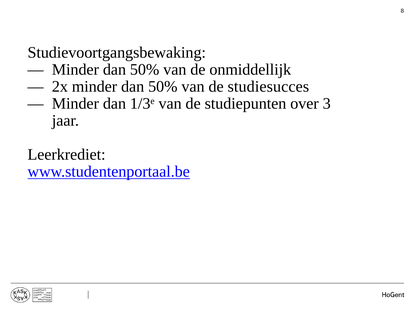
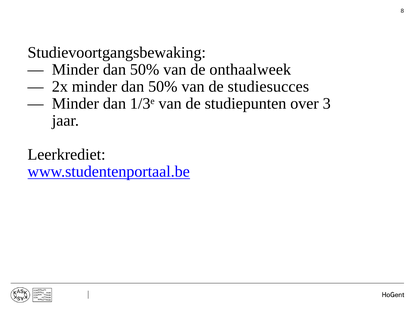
onmiddellijk: onmiddellijk -> onthaalweek
